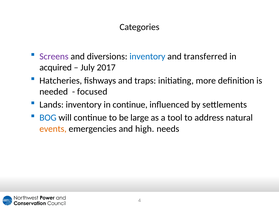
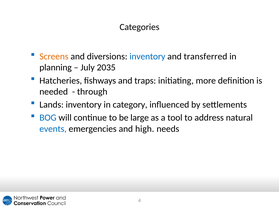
Screens colour: purple -> orange
acquired: acquired -> planning
2017: 2017 -> 2035
focused: focused -> through
in continue: continue -> category
events colour: orange -> blue
